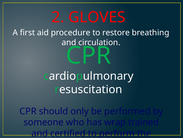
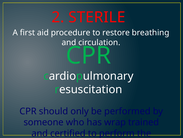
GLOVES: GLOVES -> STERILE
